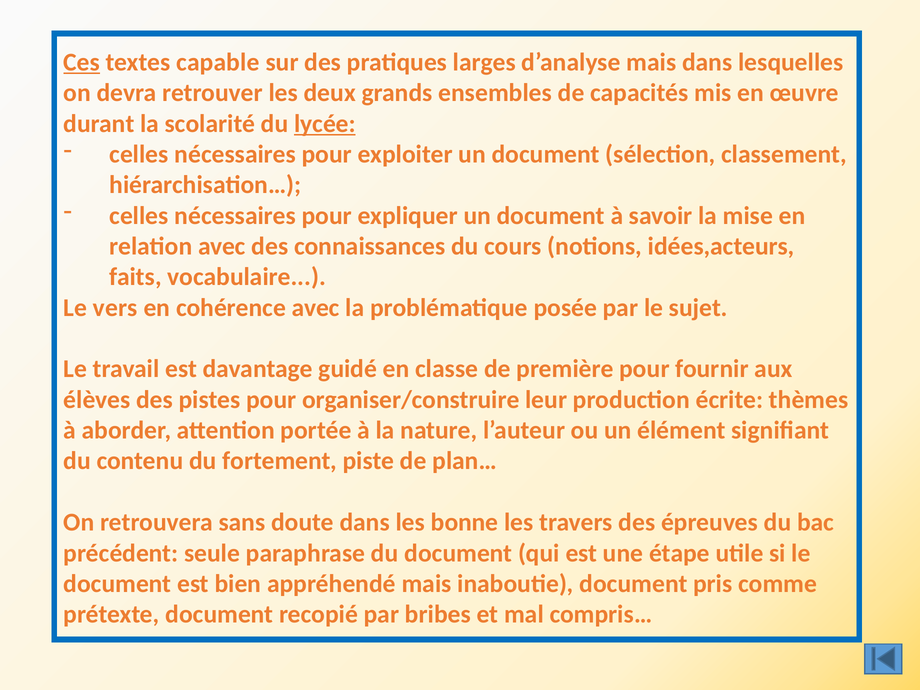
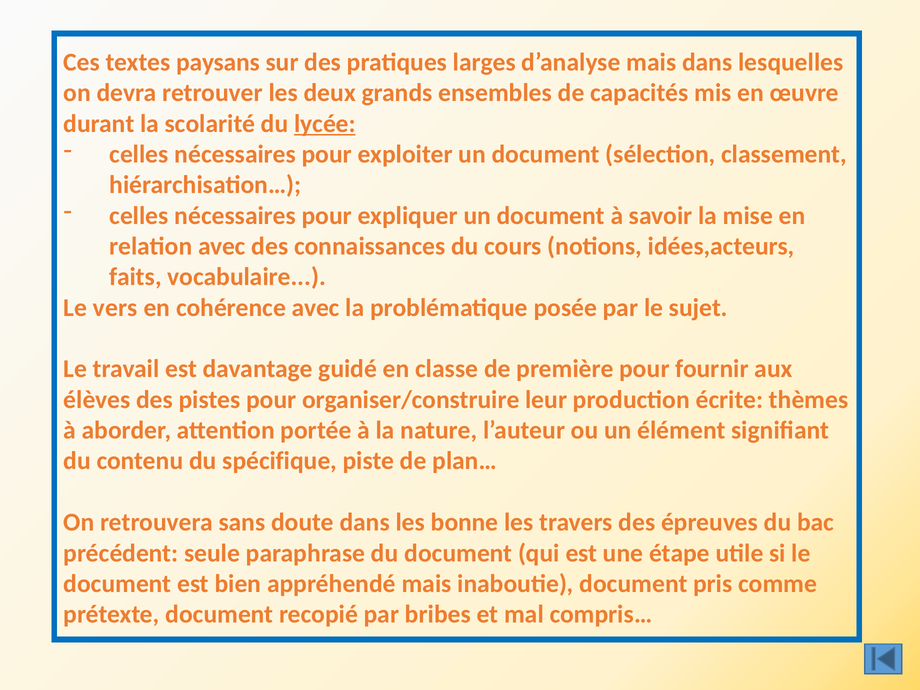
Ces underline: present -> none
capable: capable -> paysans
fortement: fortement -> spécifique
